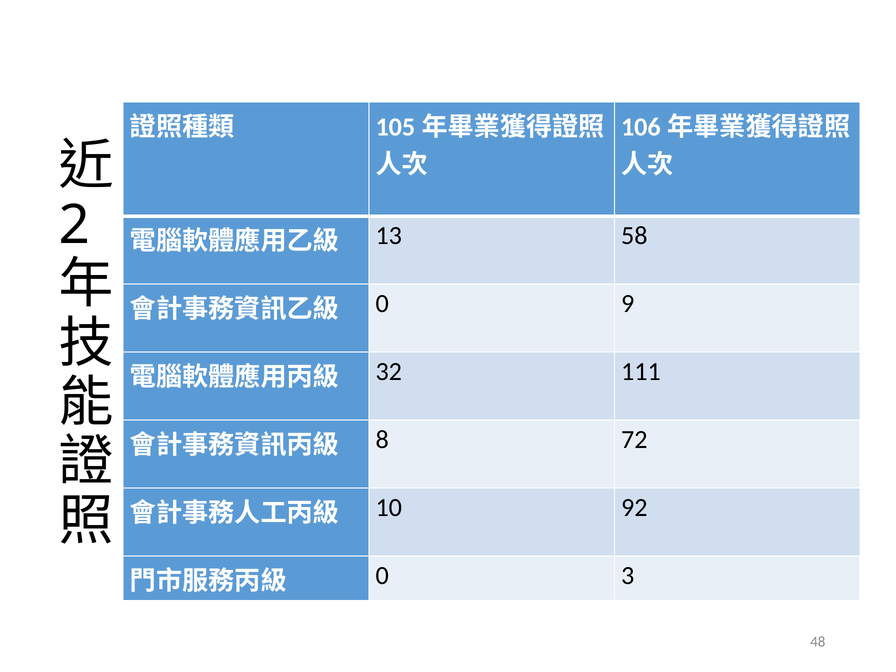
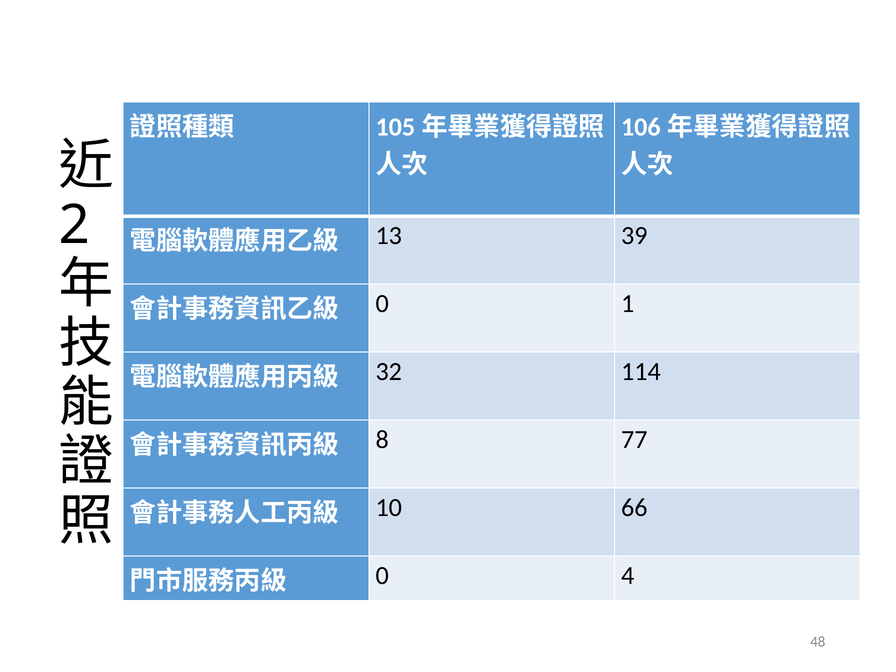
58: 58 -> 39
9: 9 -> 1
111: 111 -> 114
72: 72 -> 77
92: 92 -> 66
3: 3 -> 4
